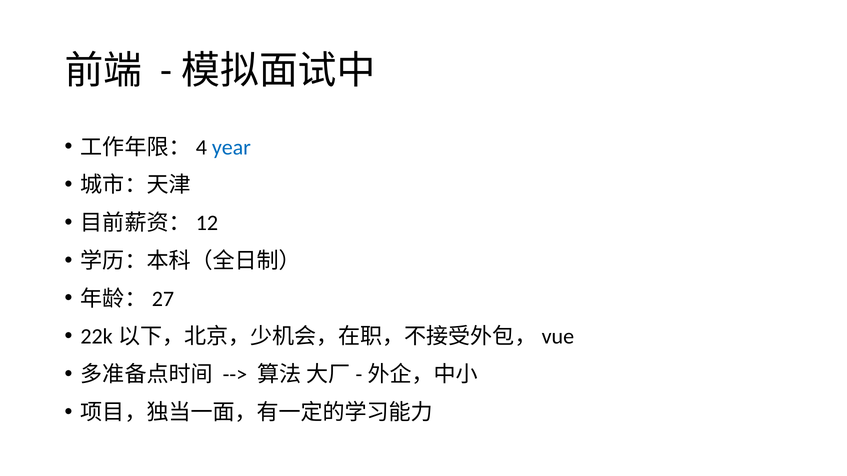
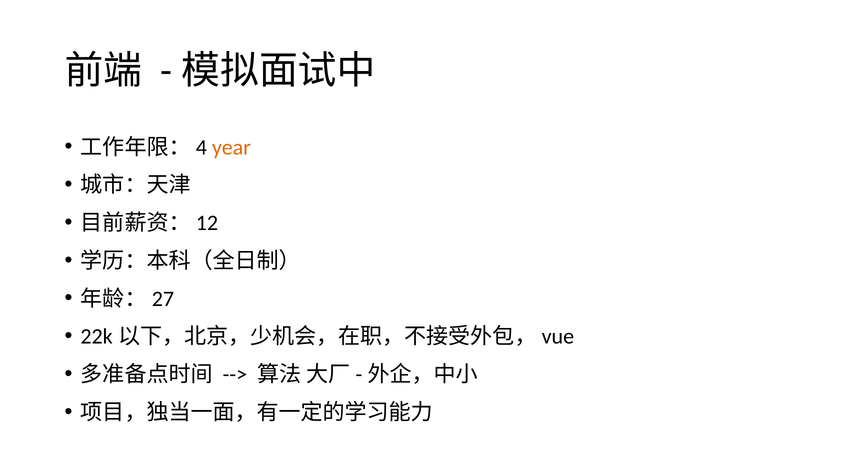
year colour: blue -> orange
